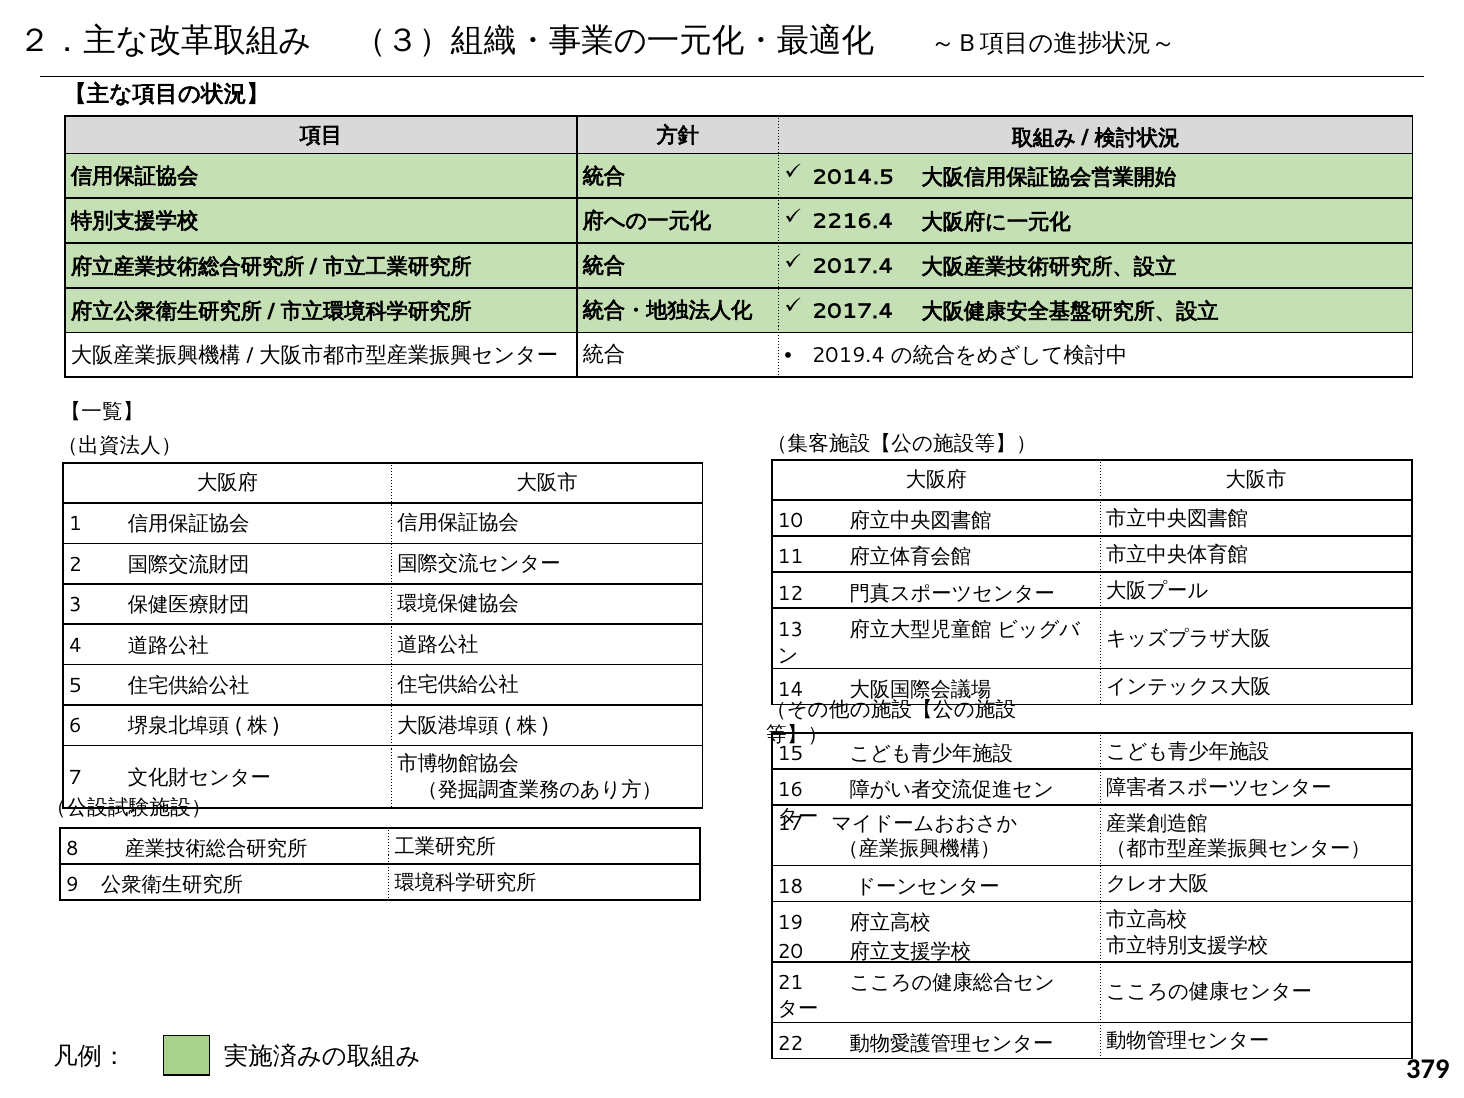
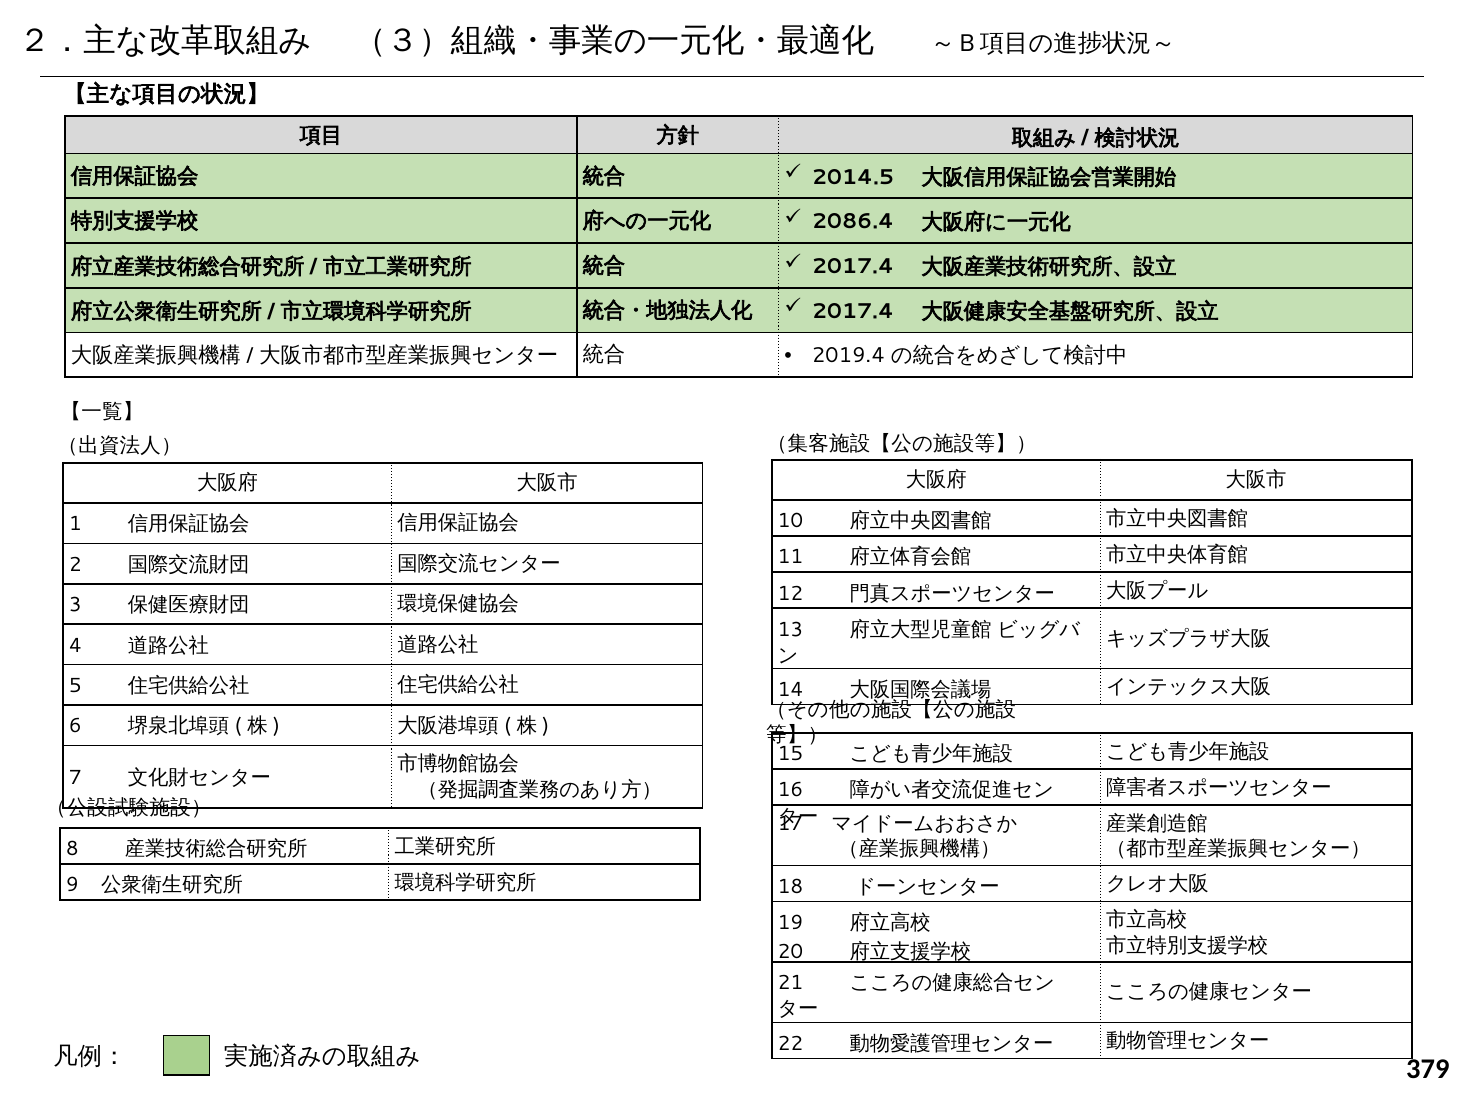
2216.4: 2216.4 -> 2086.4
